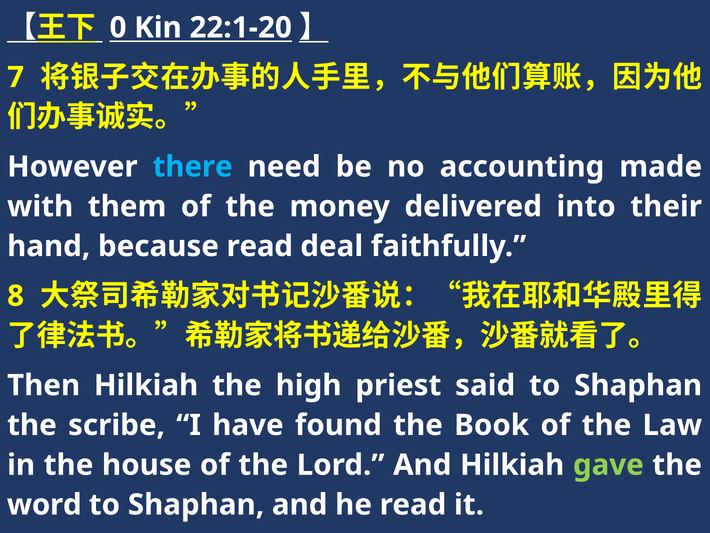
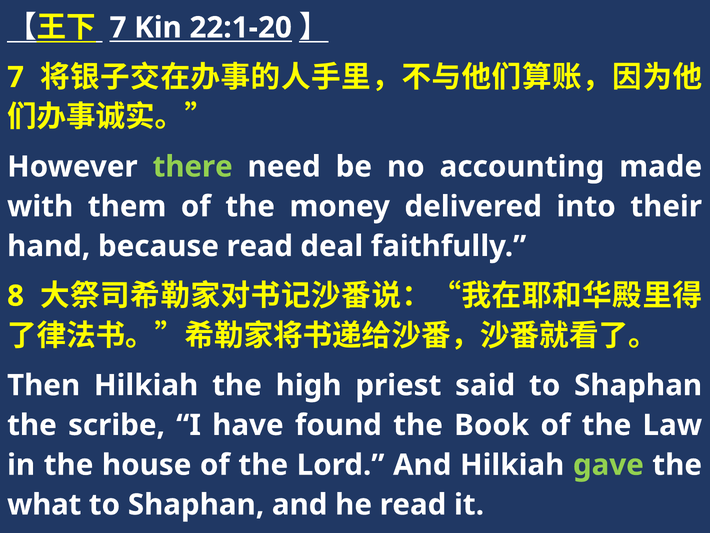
0 at (118, 28): 0 -> 7
there colour: light blue -> light green
word: word -> what
